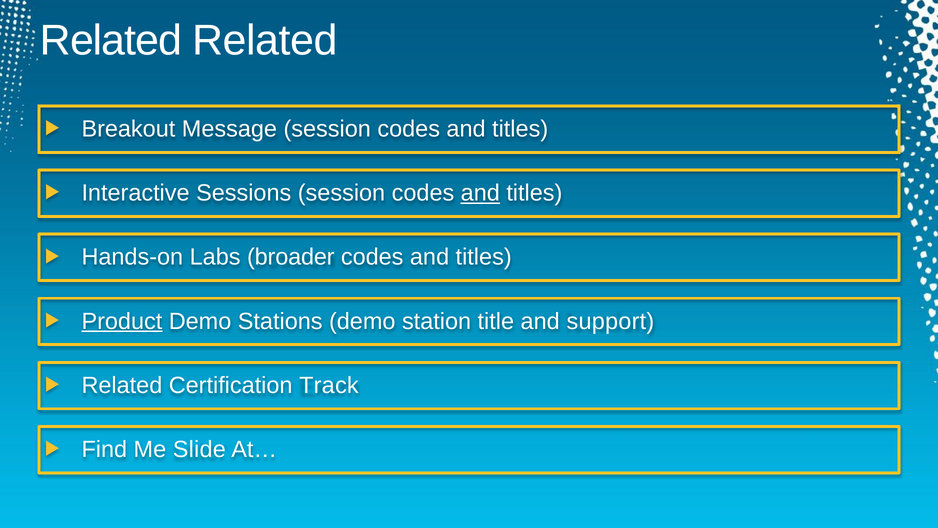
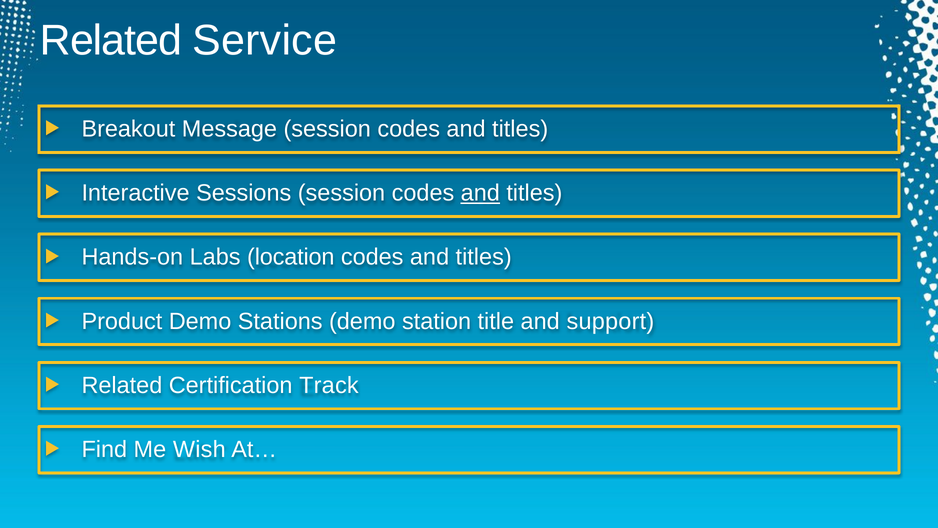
Related Related: Related -> Service
broader: broader -> location
Product underline: present -> none
Slide: Slide -> Wish
